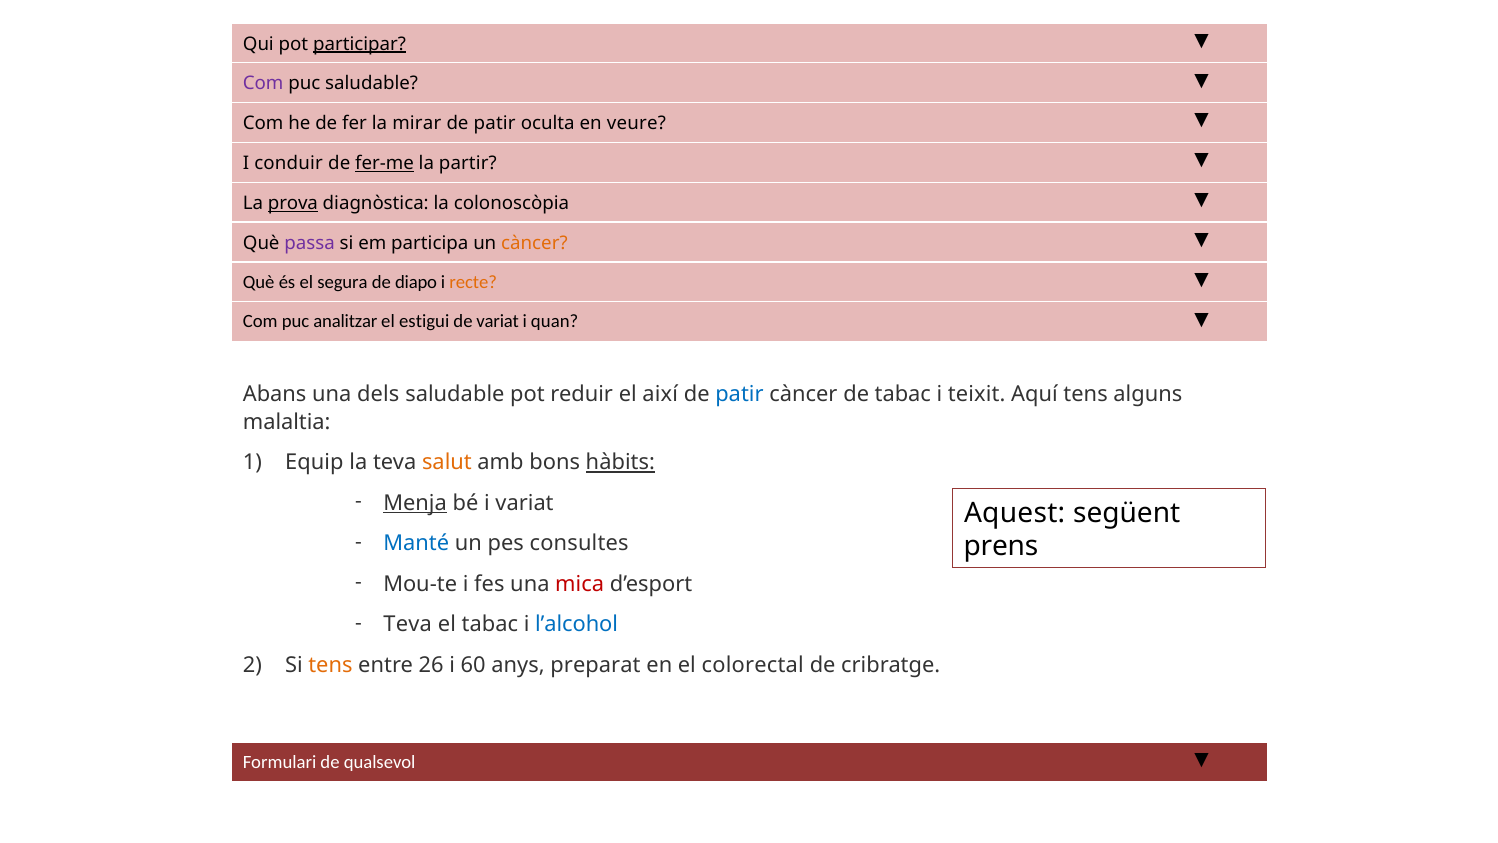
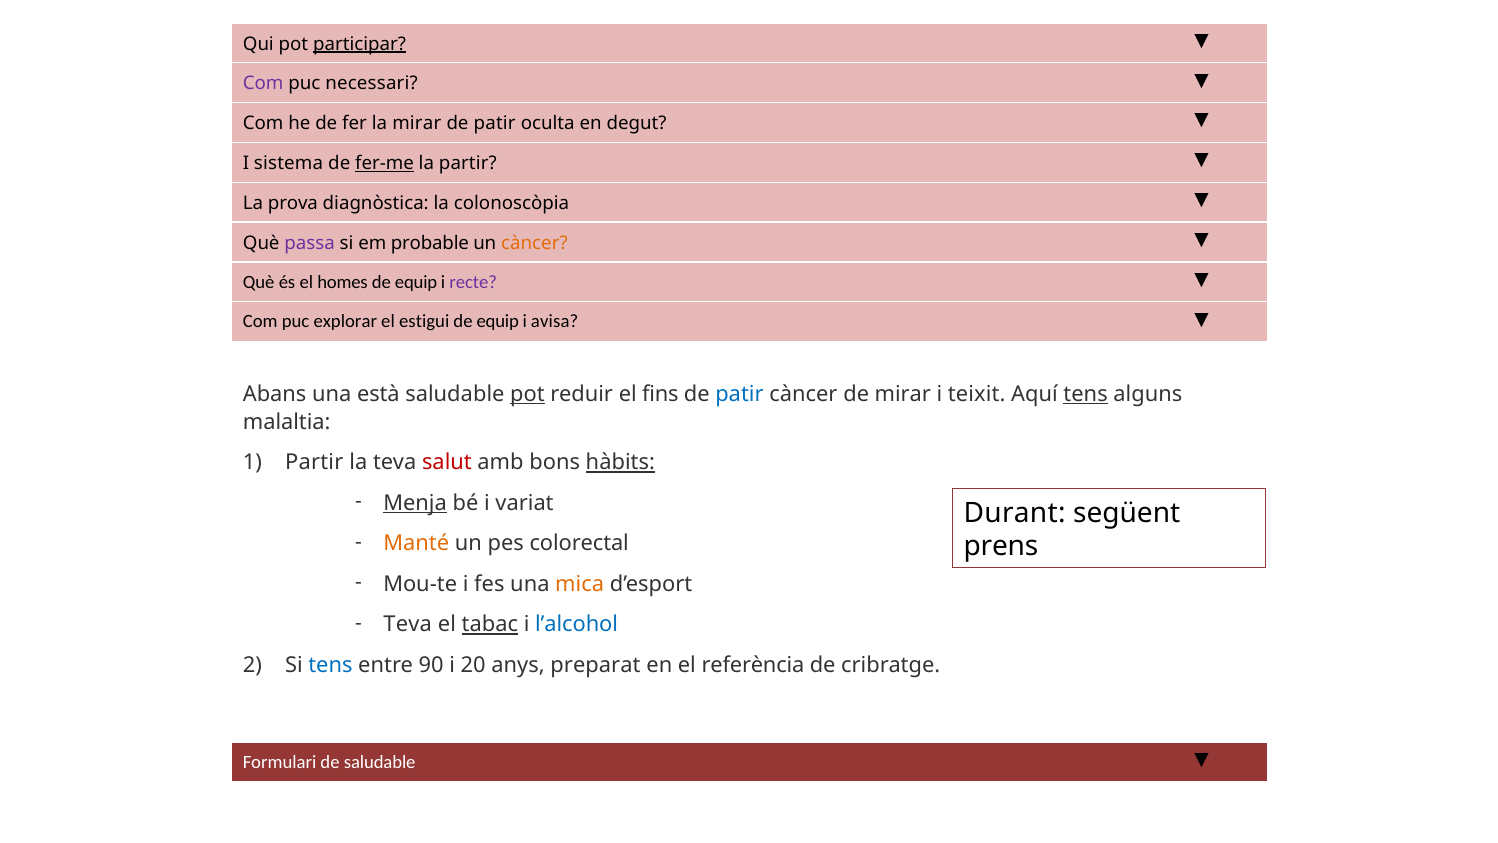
puc saludable: saludable -> necessari
veure: veure -> degut
conduir: conduir -> sistema
prova underline: present -> none
participa: participa -> probable
segura: segura -> homes
diapo at (416, 282): diapo -> equip
recte colour: orange -> purple
analitzar: analitzar -> explorar
variat at (498, 322): variat -> equip
quan: quan -> avisa
dels: dels -> està
pot at (527, 394) underline: none -> present
així: així -> fins
de tabac: tabac -> mirar
tens at (1086, 394) underline: none -> present
Equip at (314, 462): Equip -> Partir
salut colour: orange -> red
Aquest: Aquest -> Durant
Manté colour: blue -> orange
consultes: consultes -> colorectal
mica colour: red -> orange
tabac at (490, 624) underline: none -> present
tens at (330, 665) colour: orange -> blue
26: 26 -> 90
60: 60 -> 20
colorectal: colorectal -> referència
de qualsevol: qualsevol -> saludable
